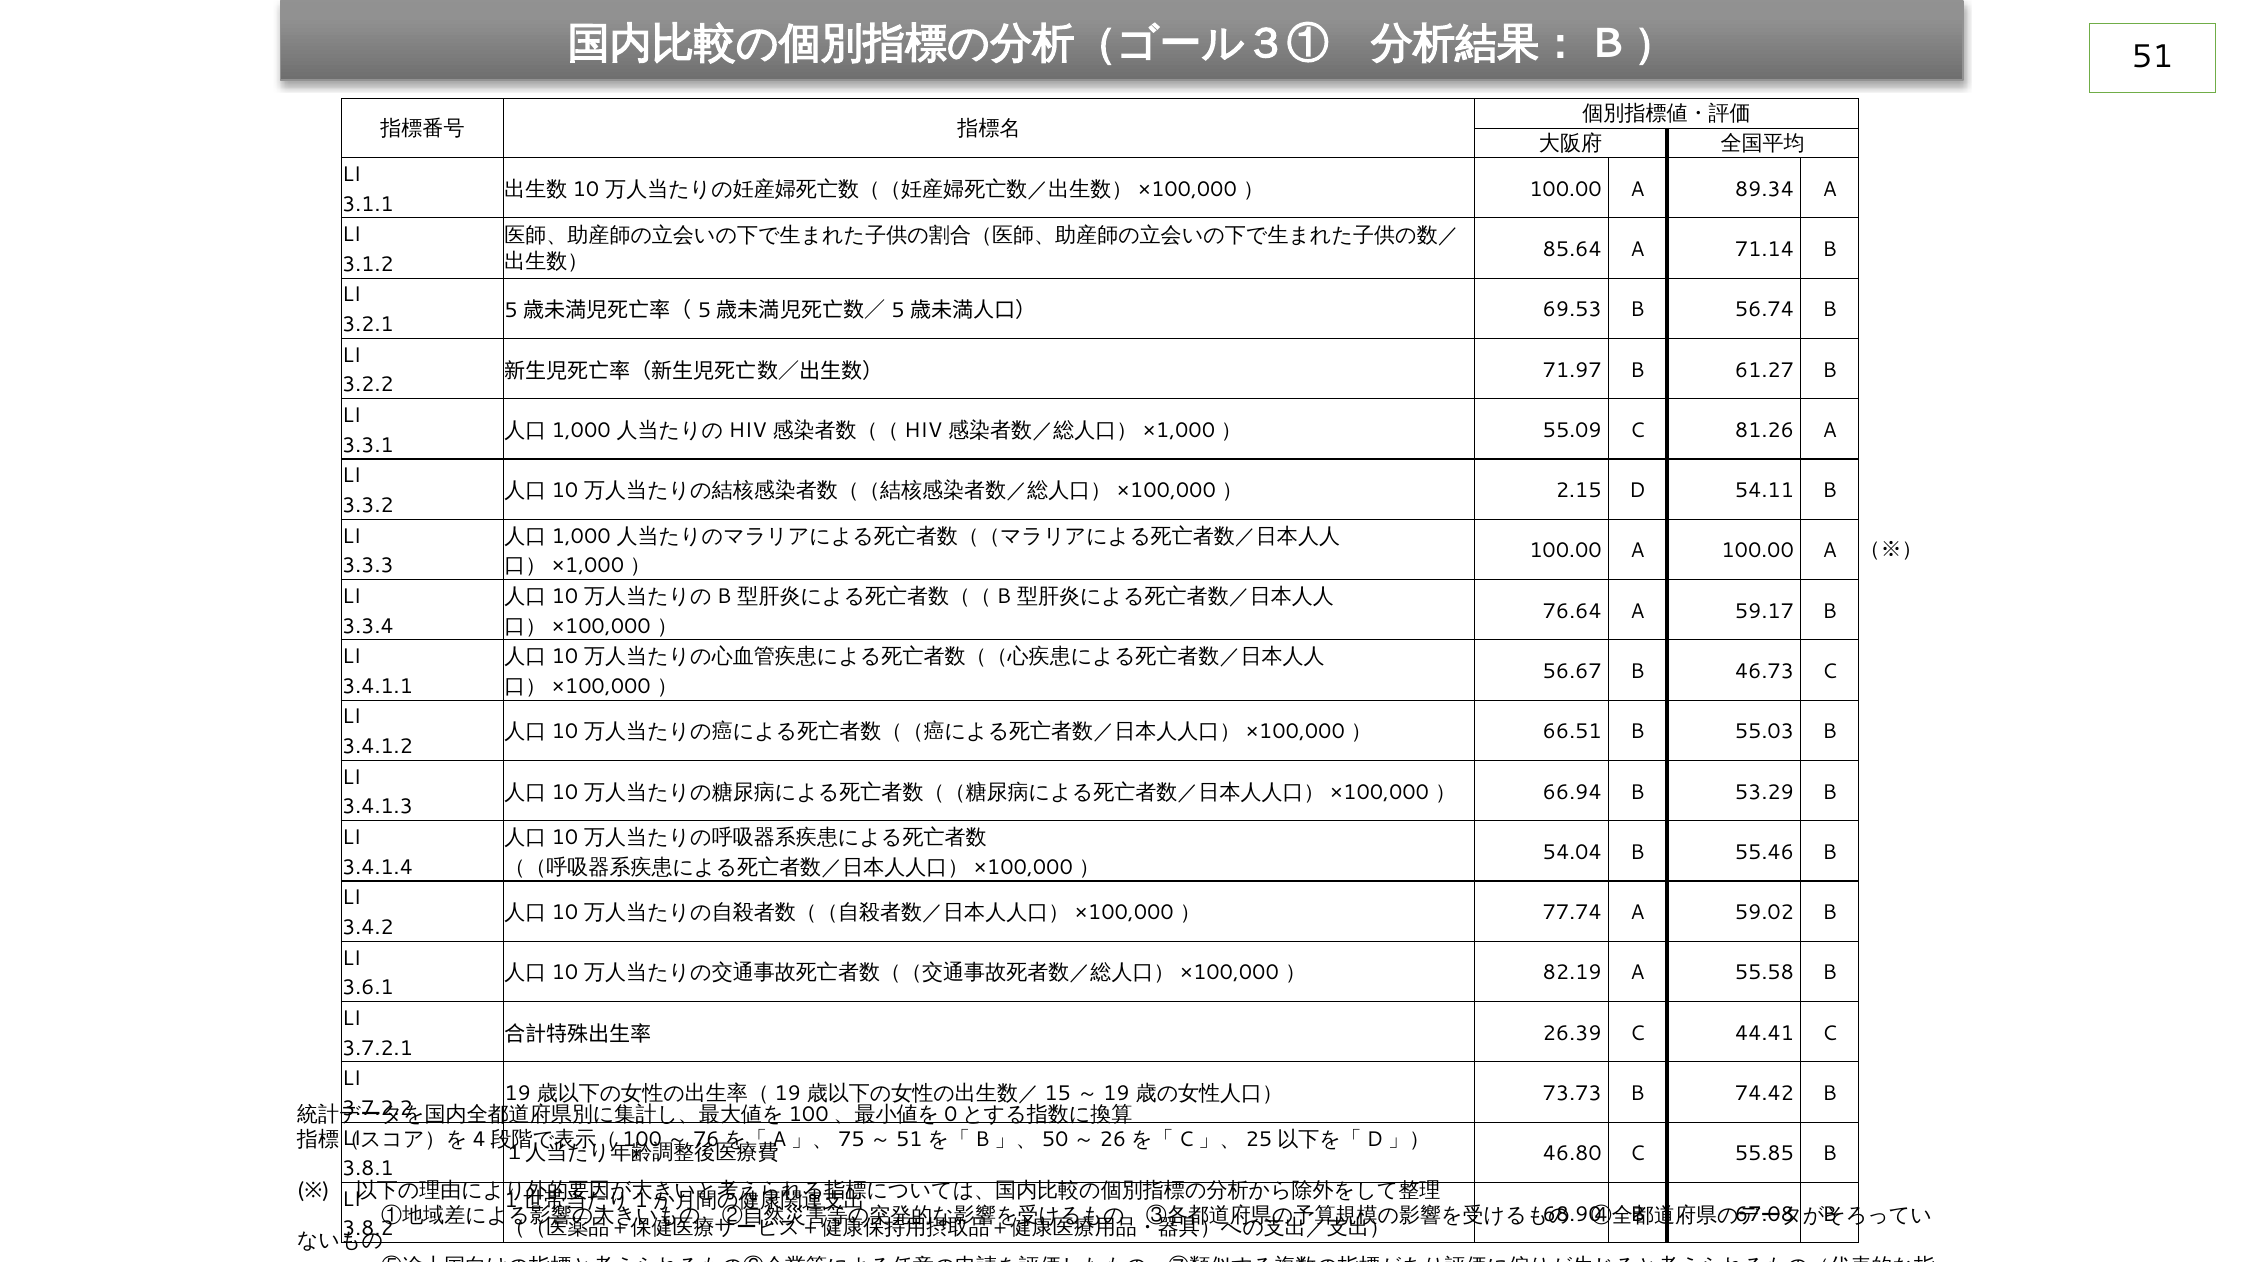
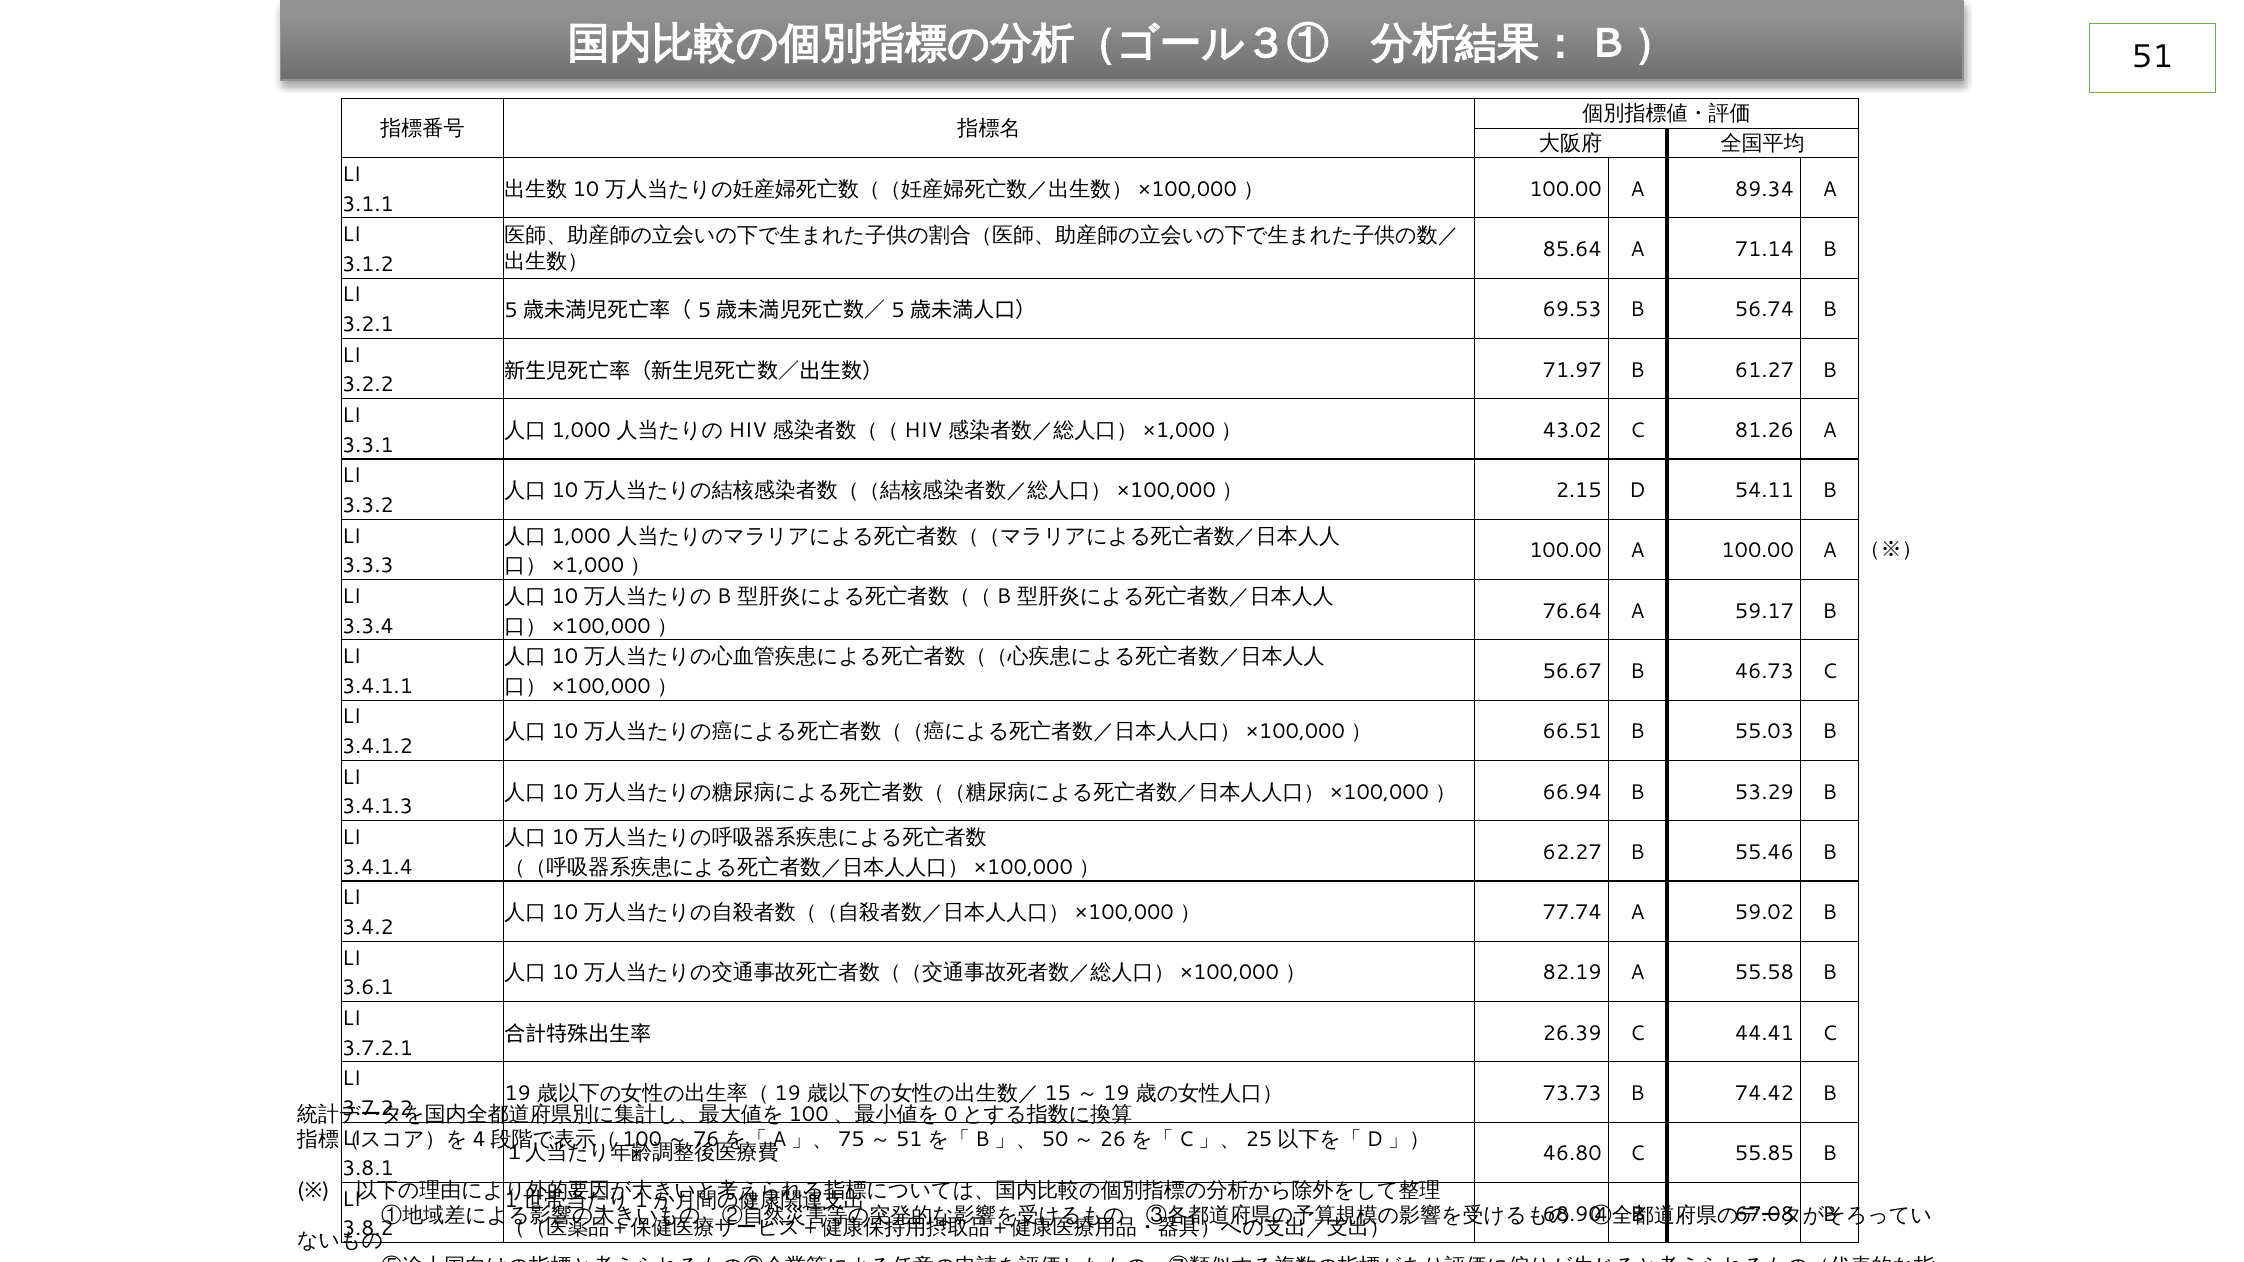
55.09: 55.09 -> 43.02
54.04: 54.04 -> 62.27
